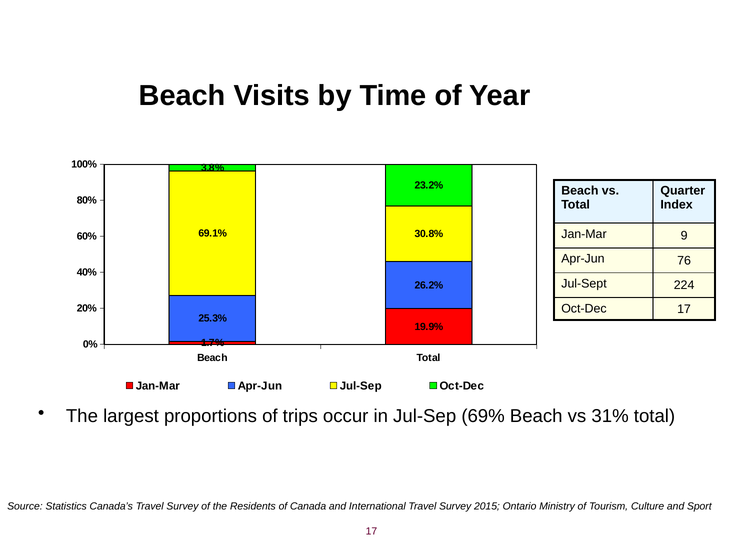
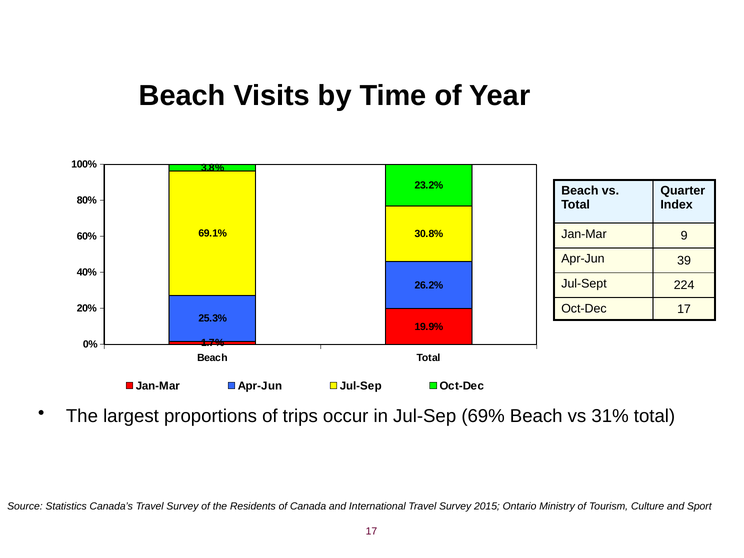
76: 76 -> 39
